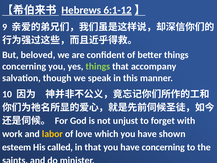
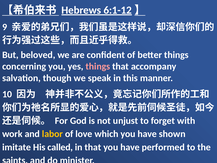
things at (98, 66) colour: light green -> pink
esteem: esteem -> imitate
have concerning: concerning -> performed
